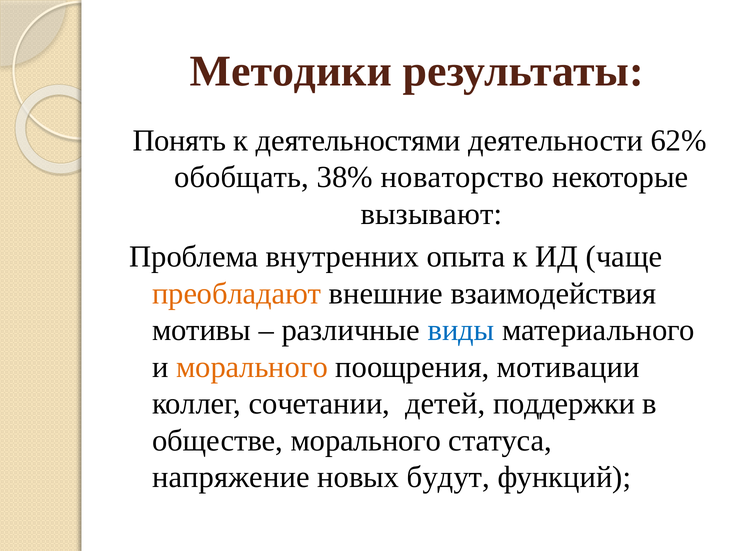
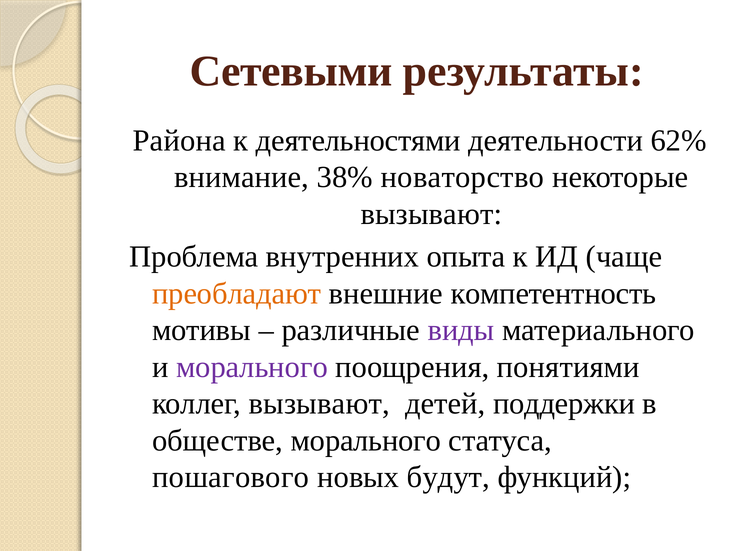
Методики: Методики -> Сетевыми
Понять: Понять -> Района
обобщать: обобщать -> внимание
взаимодействия: взаимодействия -> компетентность
виды colour: blue -> purple
морального at (252, 367) colour: orange -> purple
мотивации: мотивации -> понятиями
коллег сочетании: сочетании -> вызывают
напряжение: напряжение -> пошагового
